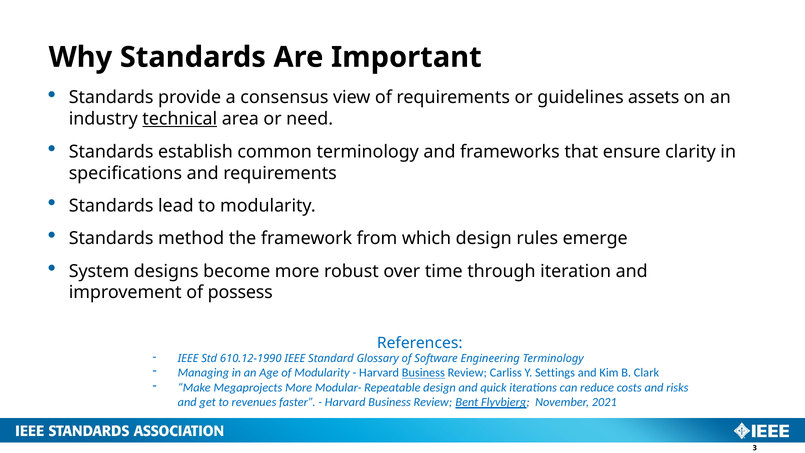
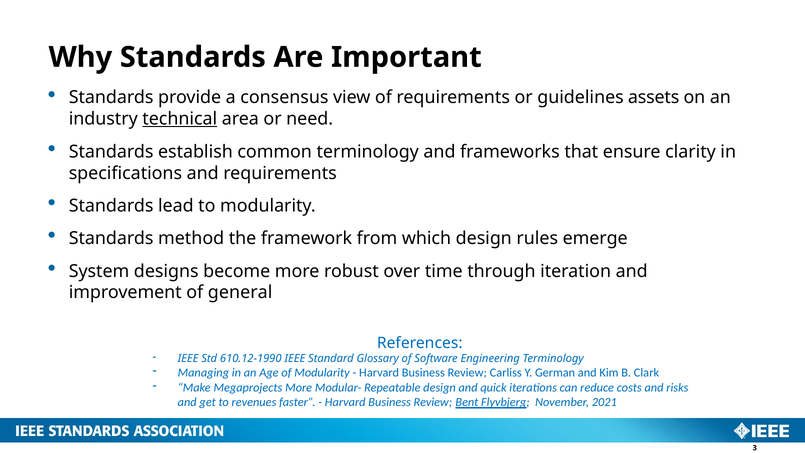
possess: possess -> general
Business at (423, 373) underline: present -> none
Settings: Settings -> German
